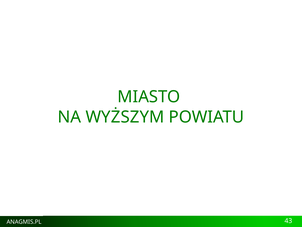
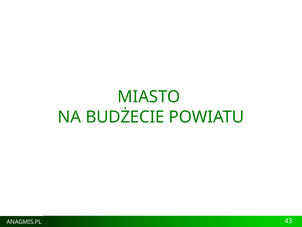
WYŻSZYM: WYŻSZYM -> BUDŻECIE
